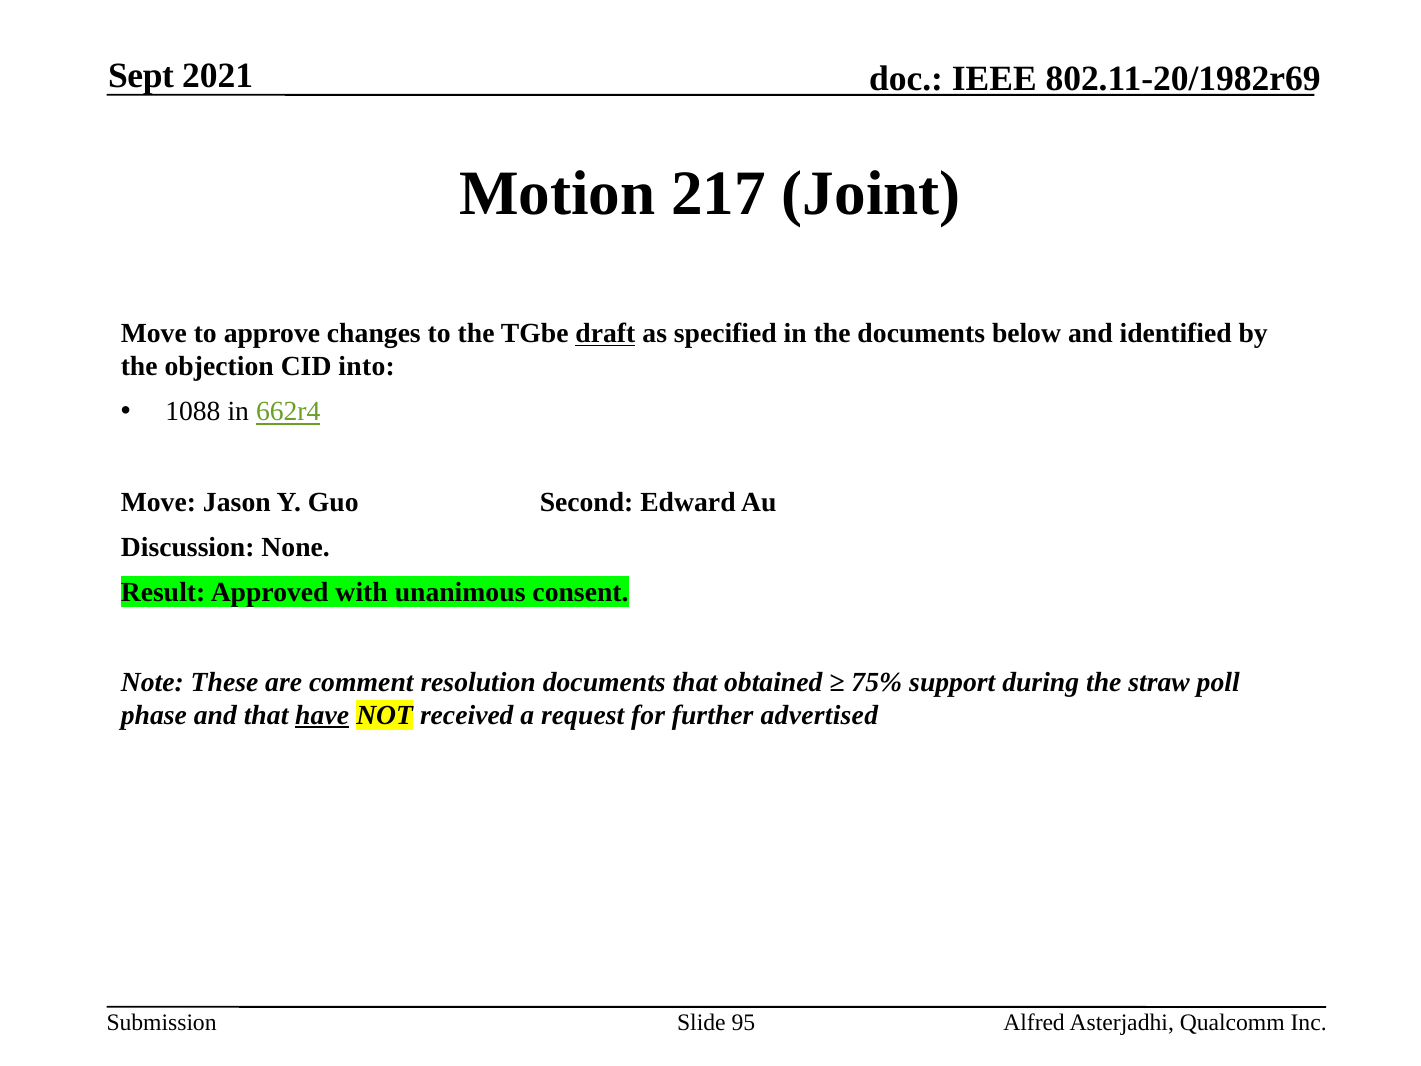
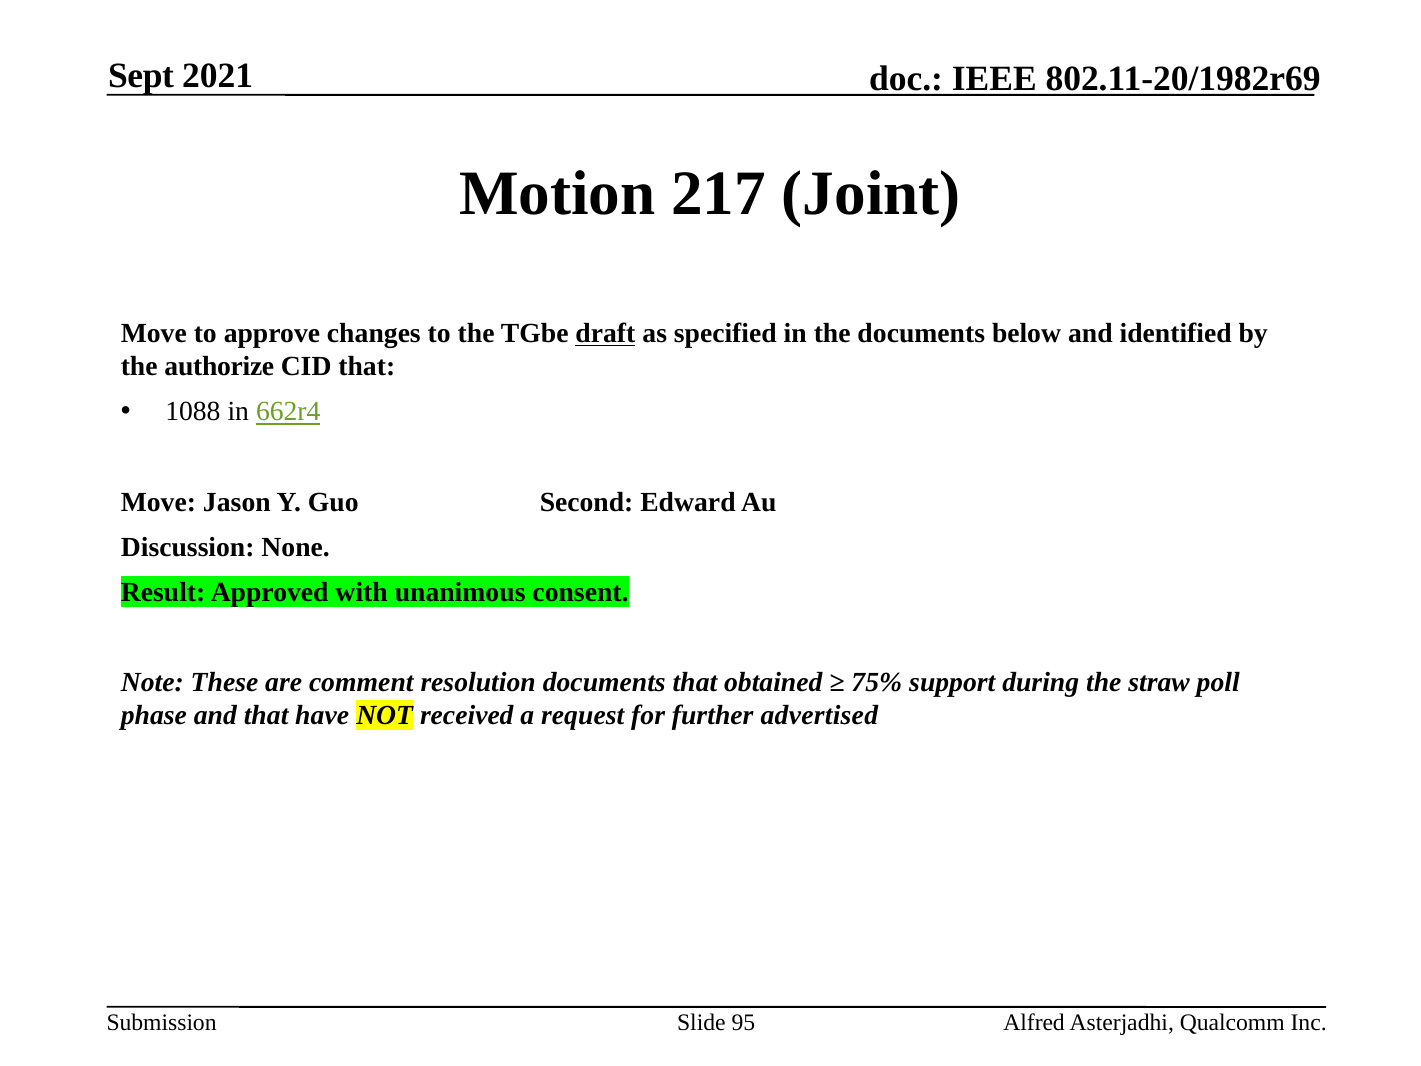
objection: objection -> authorize
CID into: into -> that
have underline: present -> none
